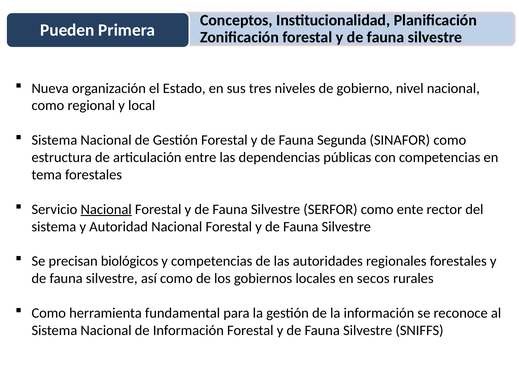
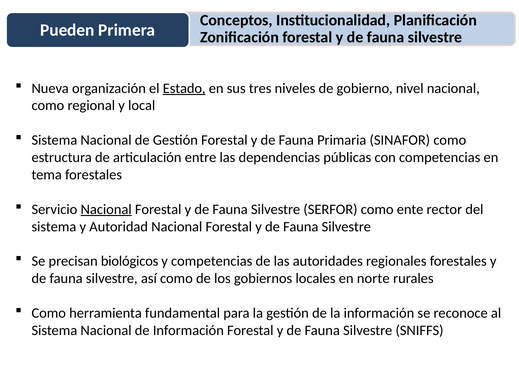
Estado underline: none -> present
Segunda: Segunda -> Primaria
secos: secos -> norte
